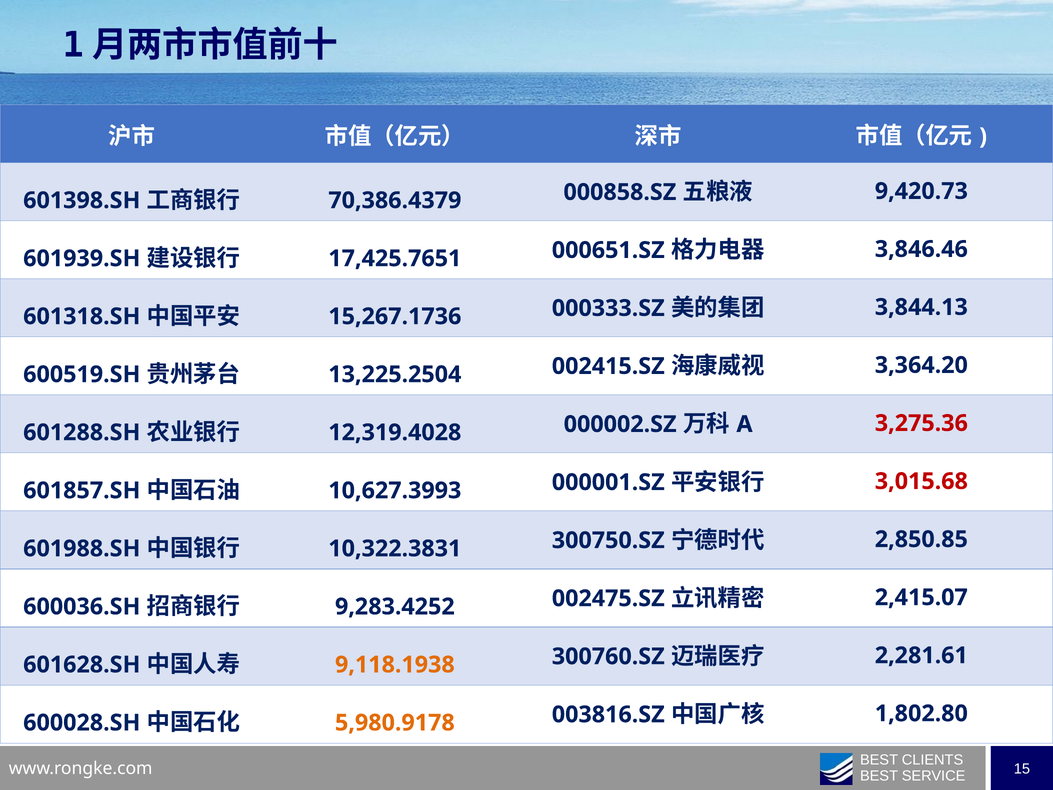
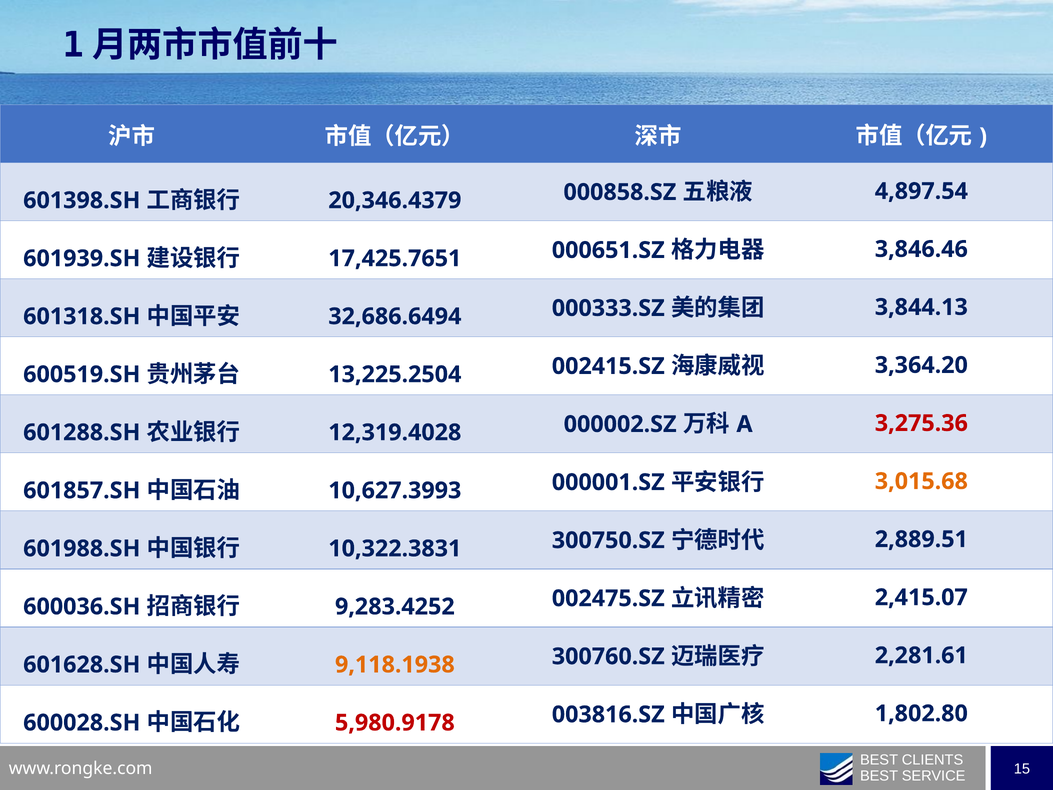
70,386.4379: 70,386.4379 -> 20,346.4379
9,420.73: 9,420.73 -> 4,897.54
15,267.1736: 15,267.1736 -> 32,686.6494
3,015.68 colour: red -> orange
2,850.85: 2,850.85 -> 2,889.51
5,980.9178 colour: orange -> red
